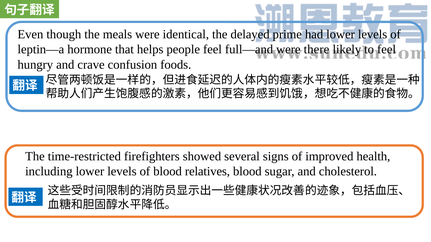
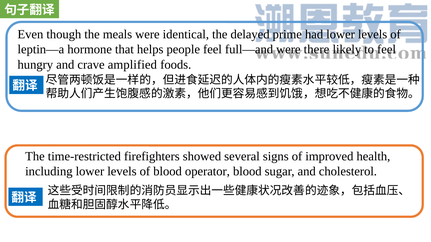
confusion: confusion -> amplified
relatives: relatives -> operator
